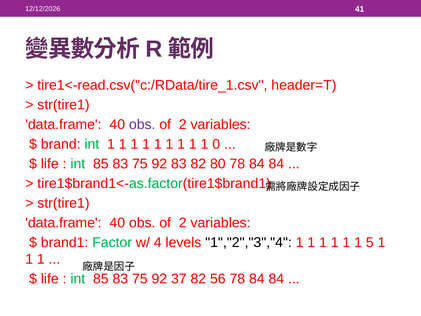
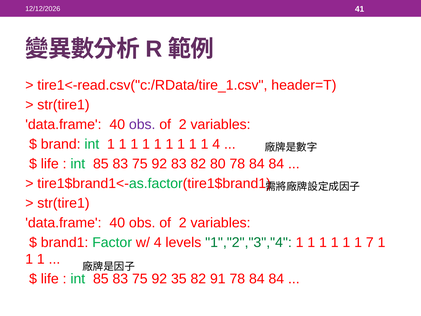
1 0: 0 -> 4
1","2","3","4 colour: black -> green
5: 5 -> 7
37: 37 -> 35
56: 56 -> 91
